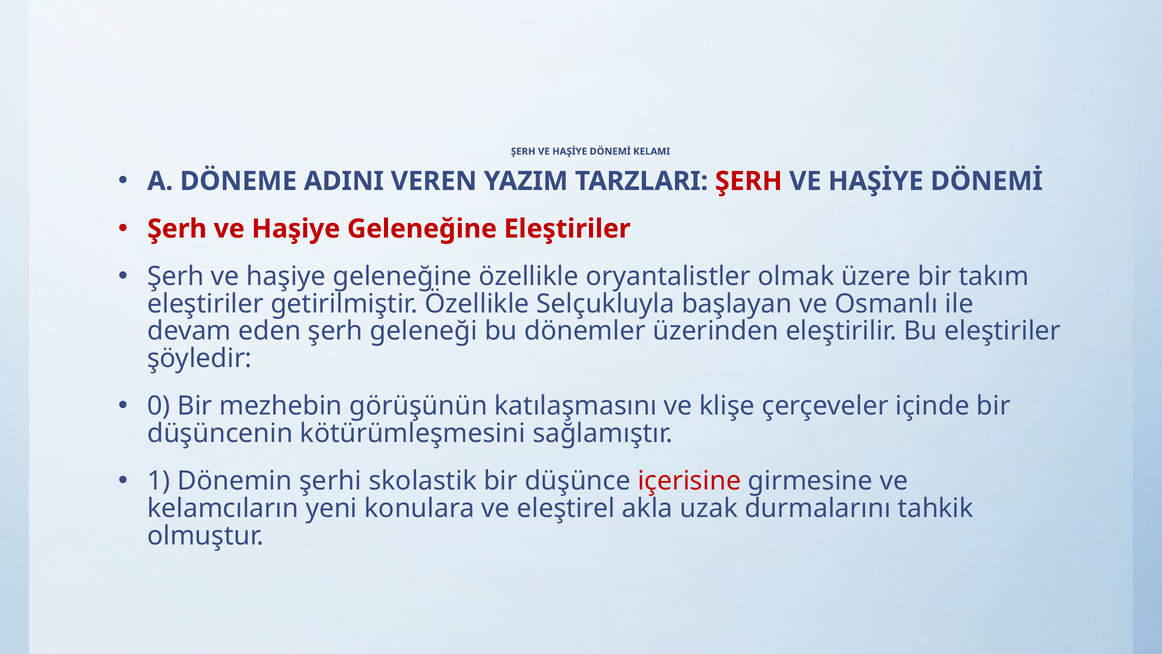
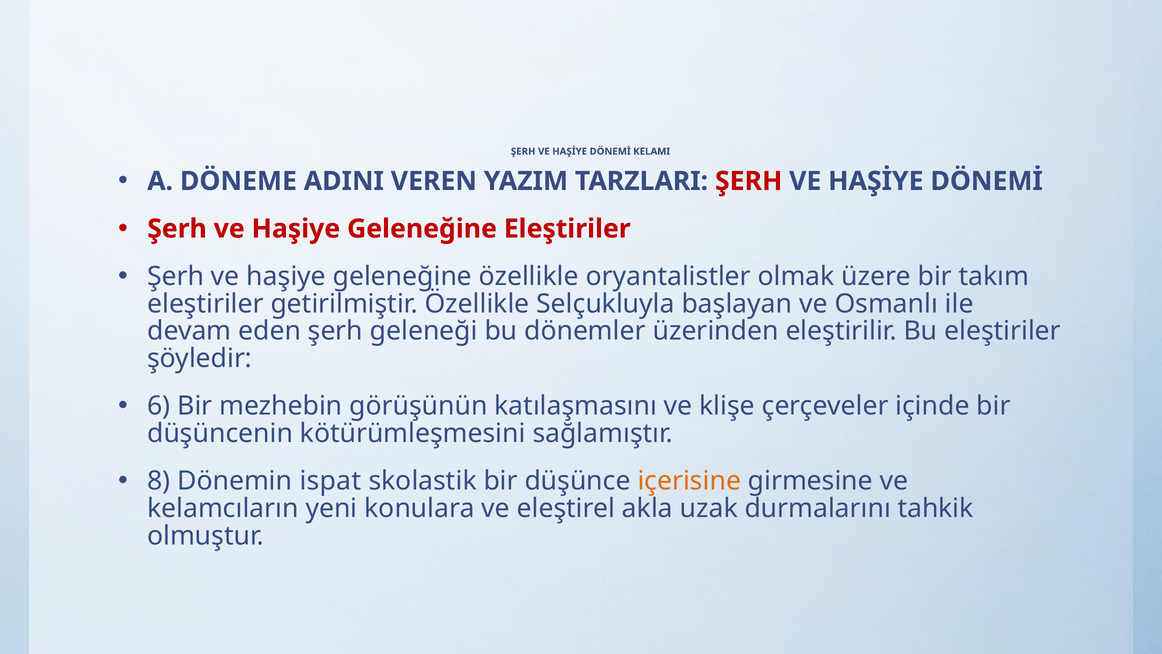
0: 0 -> 6
1: 1 -> 8
şerhi: şerhi -> ispat
içerisine colour: red -> orange
